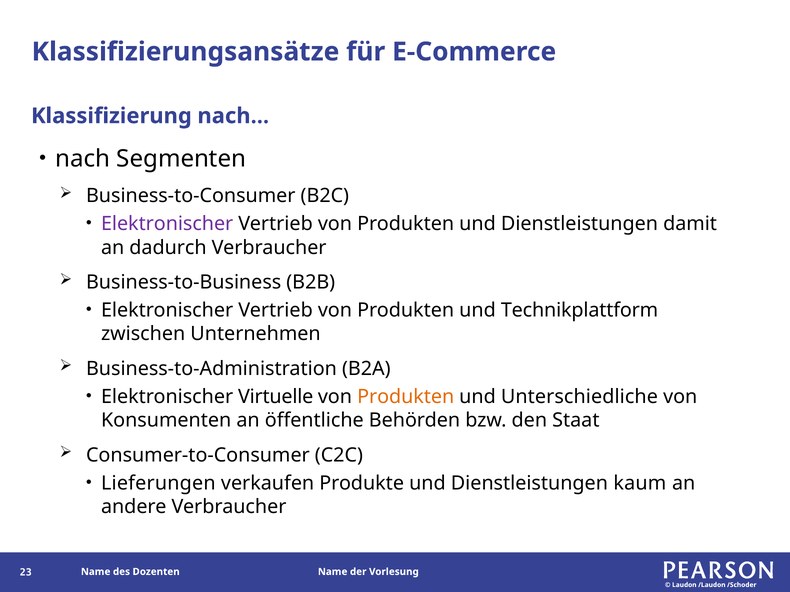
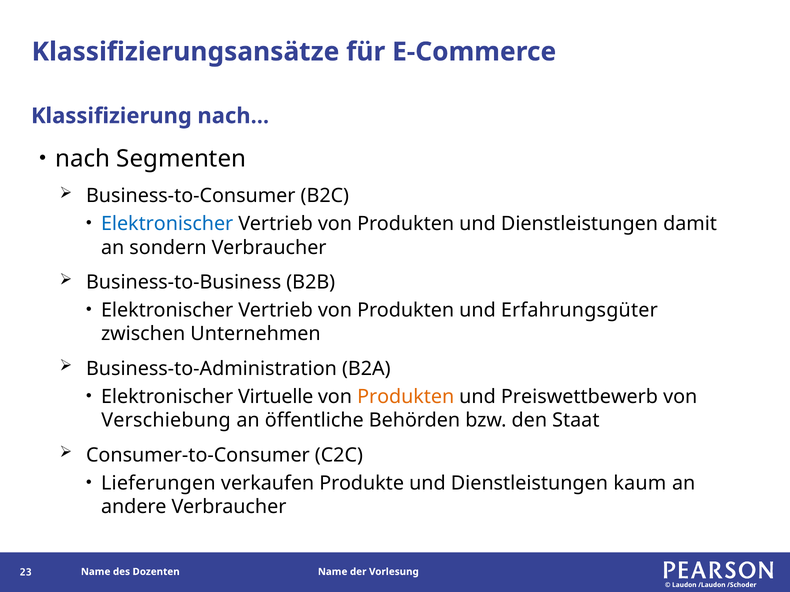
Elektronischer at (167, 224) colour: purple -> blue
dadurch: dadurch -> sondern
Technikplattform: Technikplattform -> Erfahrungsgüter
Unterschiedliche: Unterschiedliche -> Preiswettbewerb
Konsumenten: Konsumenten -> Verschiebung
